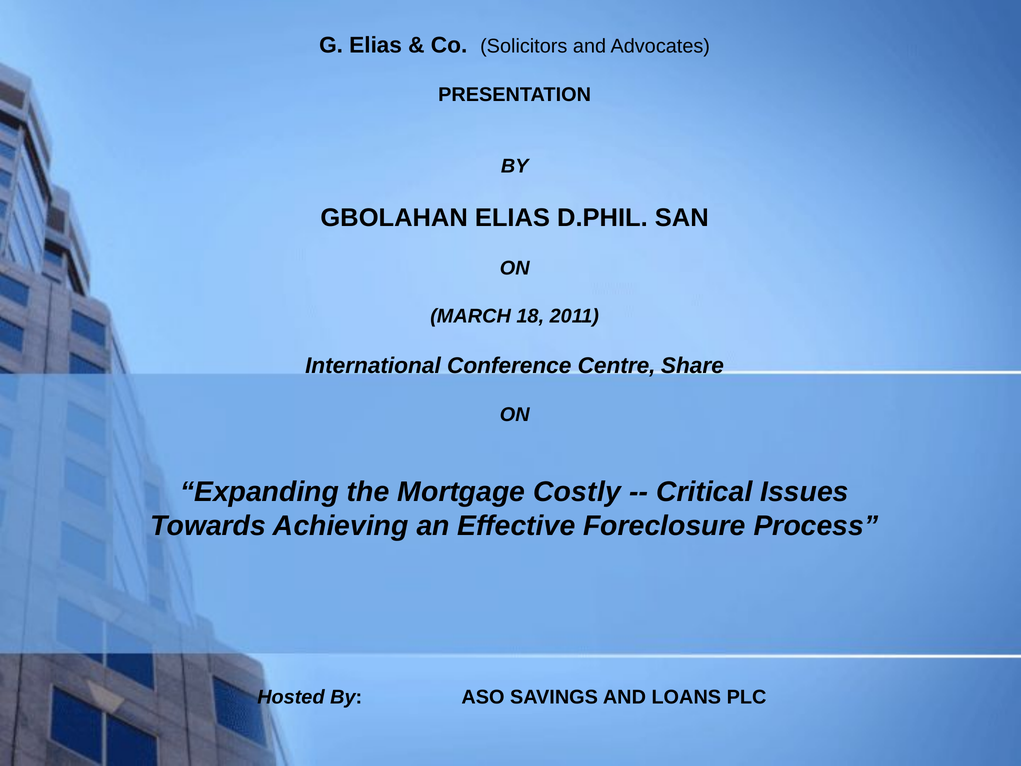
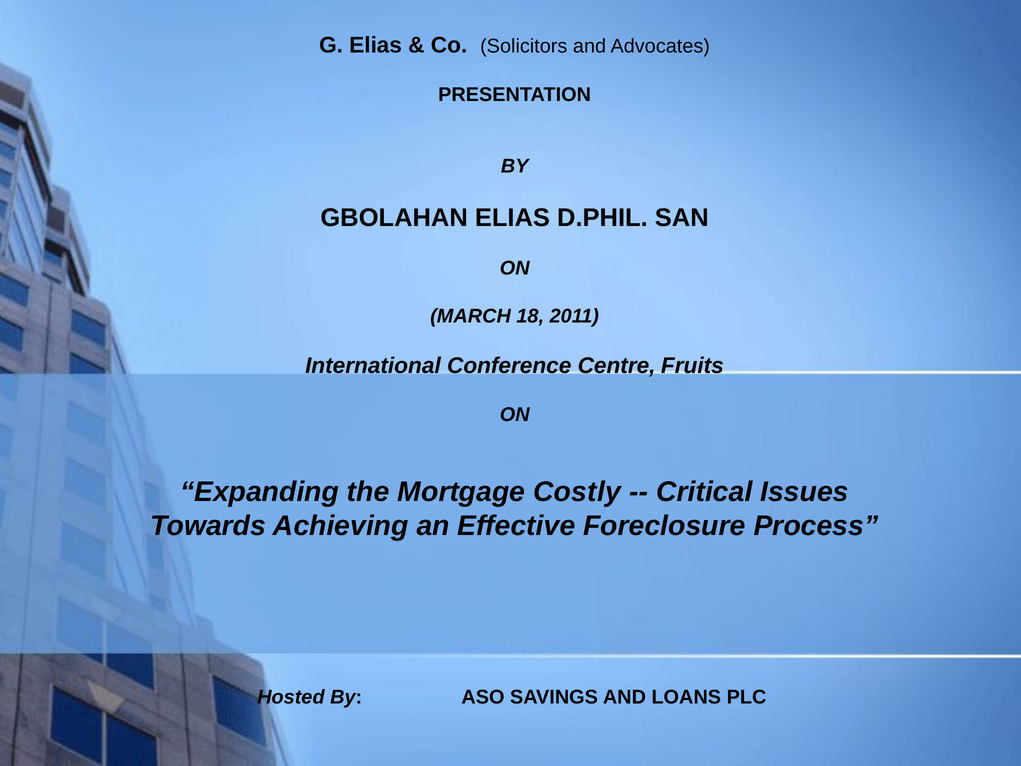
Share: Share -> Fruits
